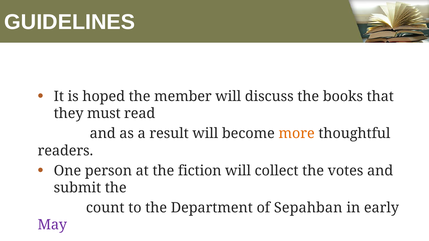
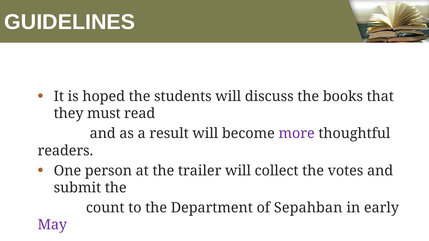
member: member -> students
more colour: orange -> purple
fiction: fiction -> trailer
